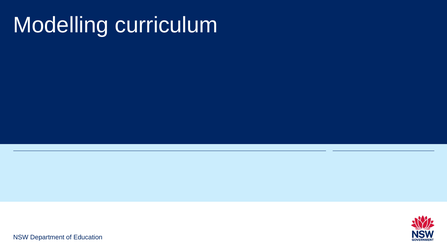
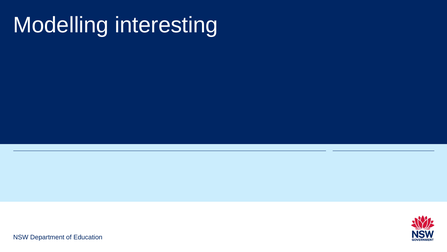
curriculum: curriculum -> interesting
